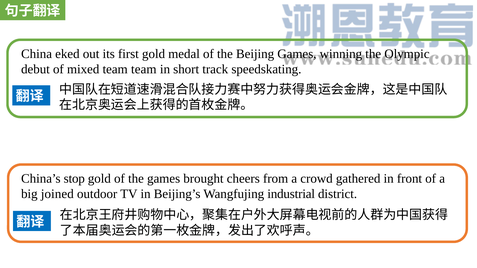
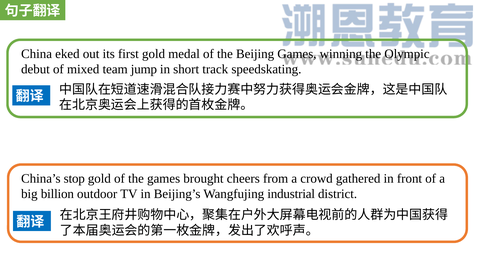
team team: team -> jump
joined: joined -> billion
